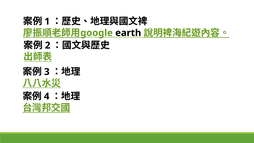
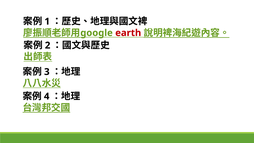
earth colour: black -> red
